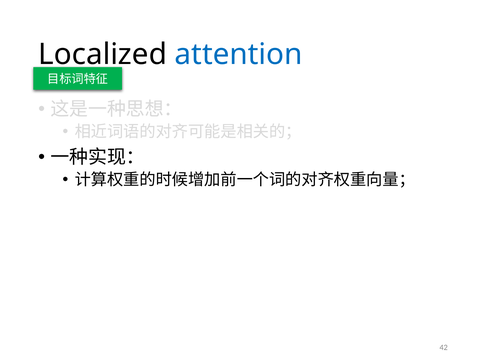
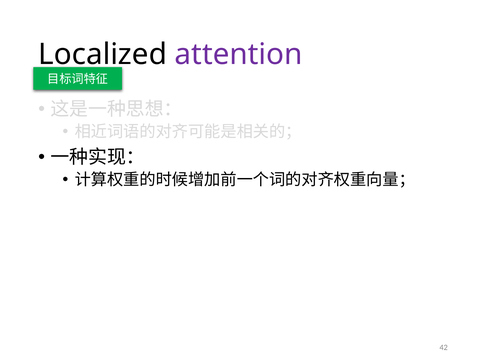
attention colour: blue -> purple
